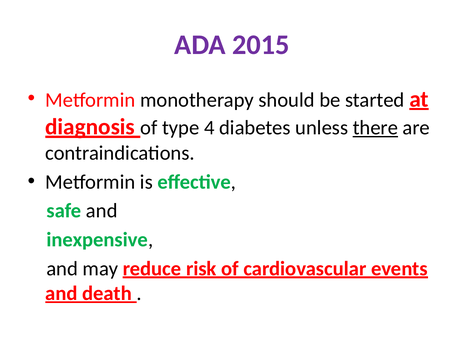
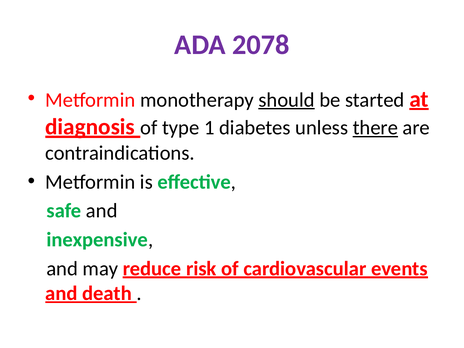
2015: 2015 -> 2078
should underline: none -> present
4: 4 -> 1
